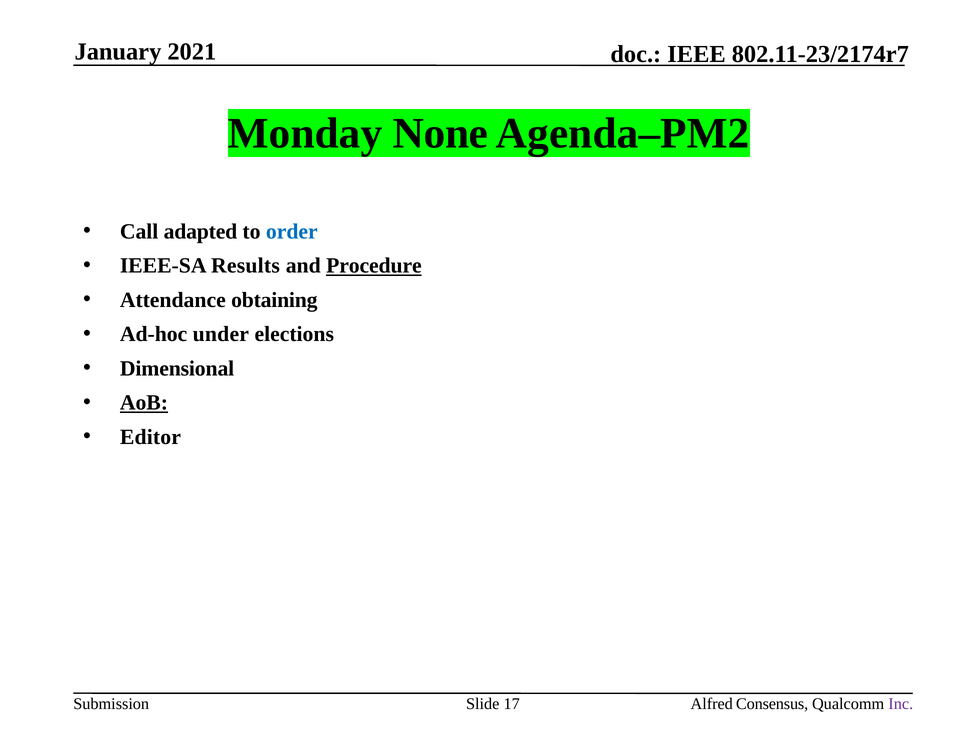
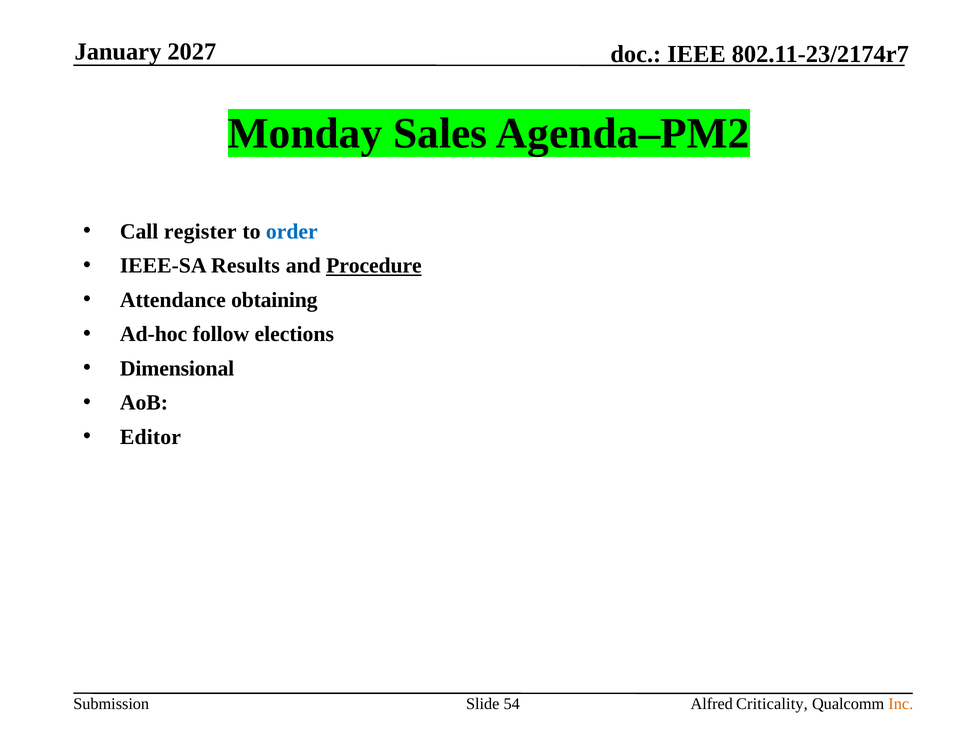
2021: 2021 -> 2027
None: None -> Sales
adapted: adapted -> register
under: under -> follow
AoB underline: present -> none
17: 17 -> 54
Consensus: Consensus -> Criticality
Inc colour: purple -> orange
